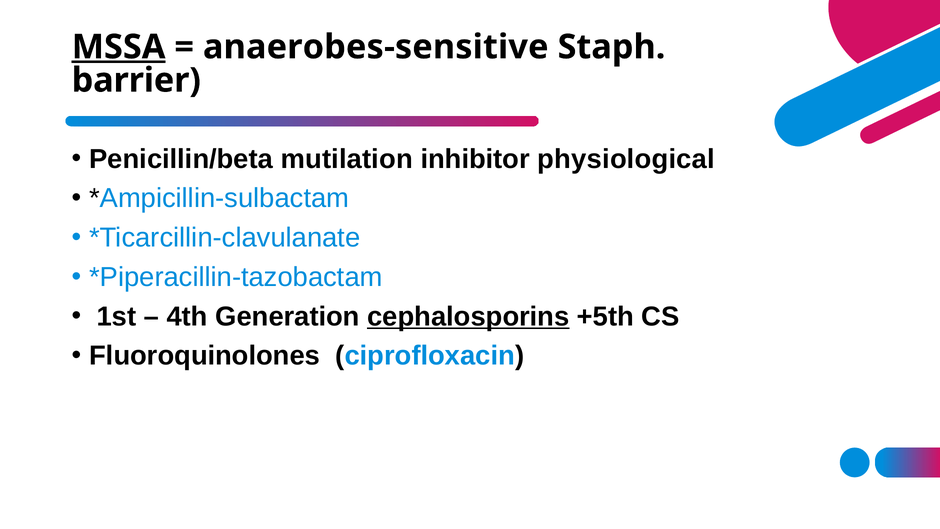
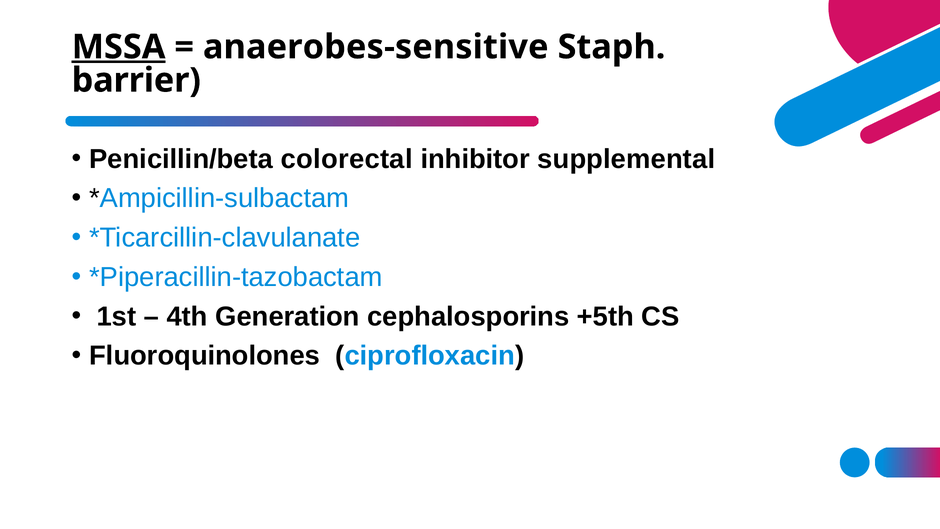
mutilation: mutilation -> colorectal
physiological: physiological -> supplemental
cephalosporins underline: present -> none
